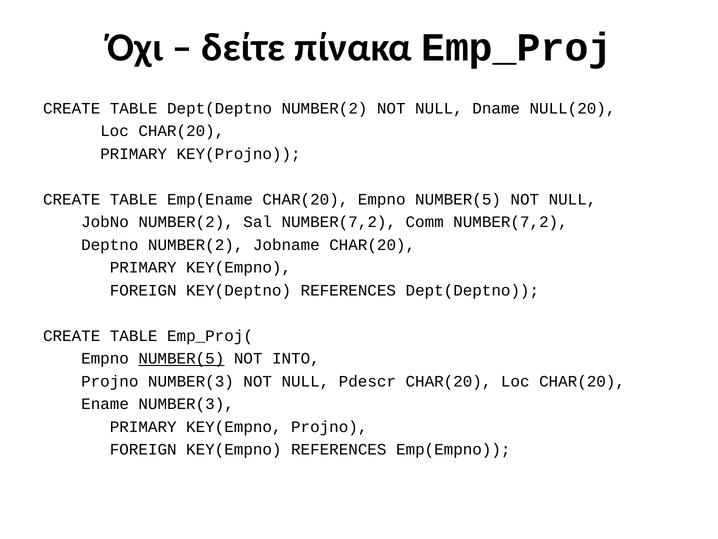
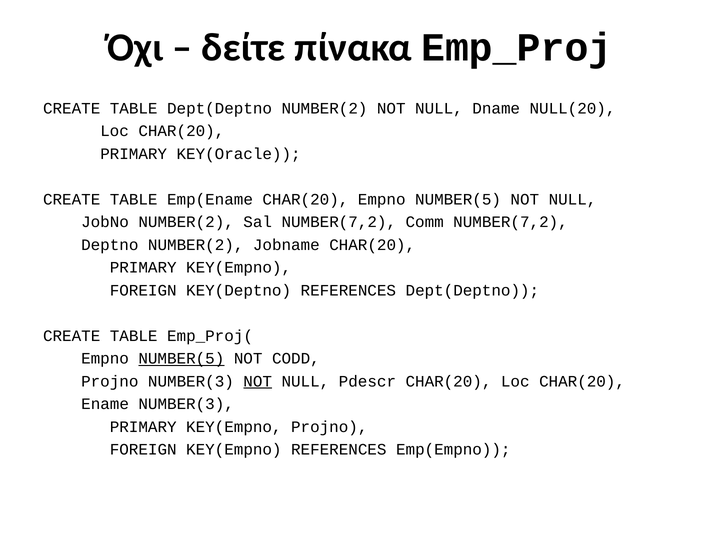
KEY(Projno: KEY(Projno -> KEY(Oracle
INTO: INTO -> CODD
NOT at (258, 381) underline: none -> present
